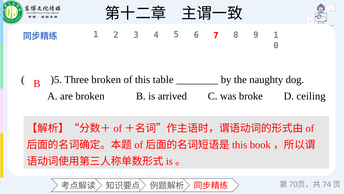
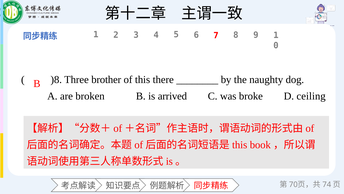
)5: )5 -> )8
Three broken: broken -> brother
table: table -> there
